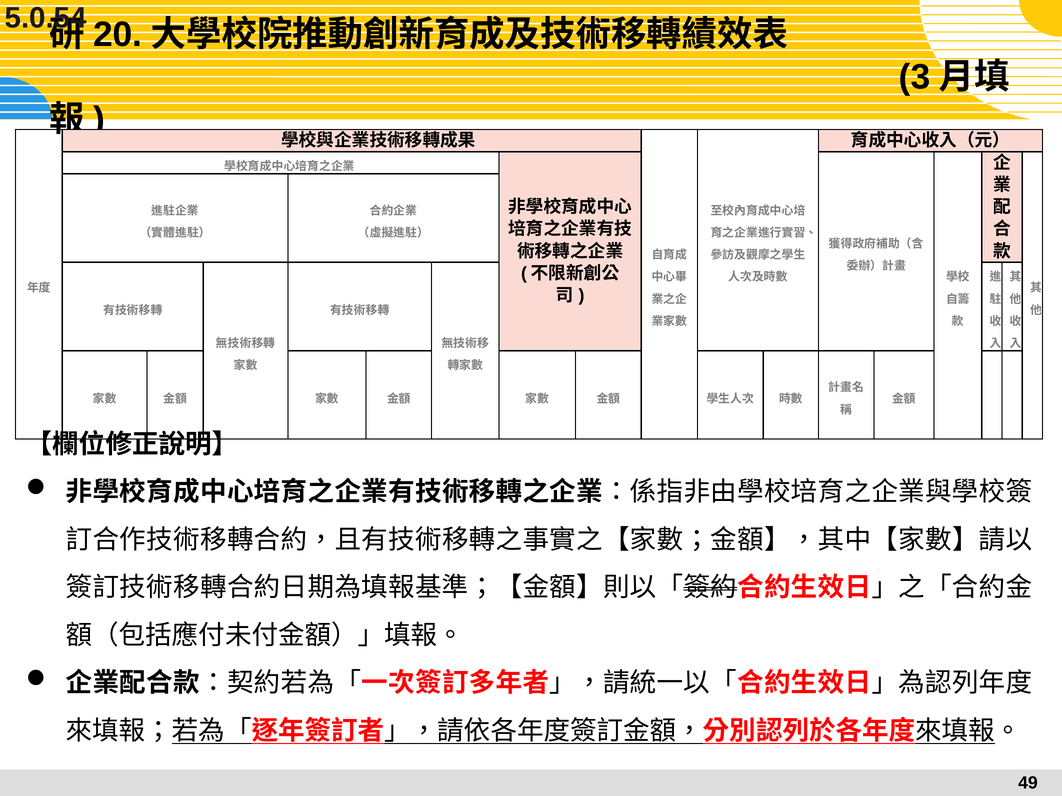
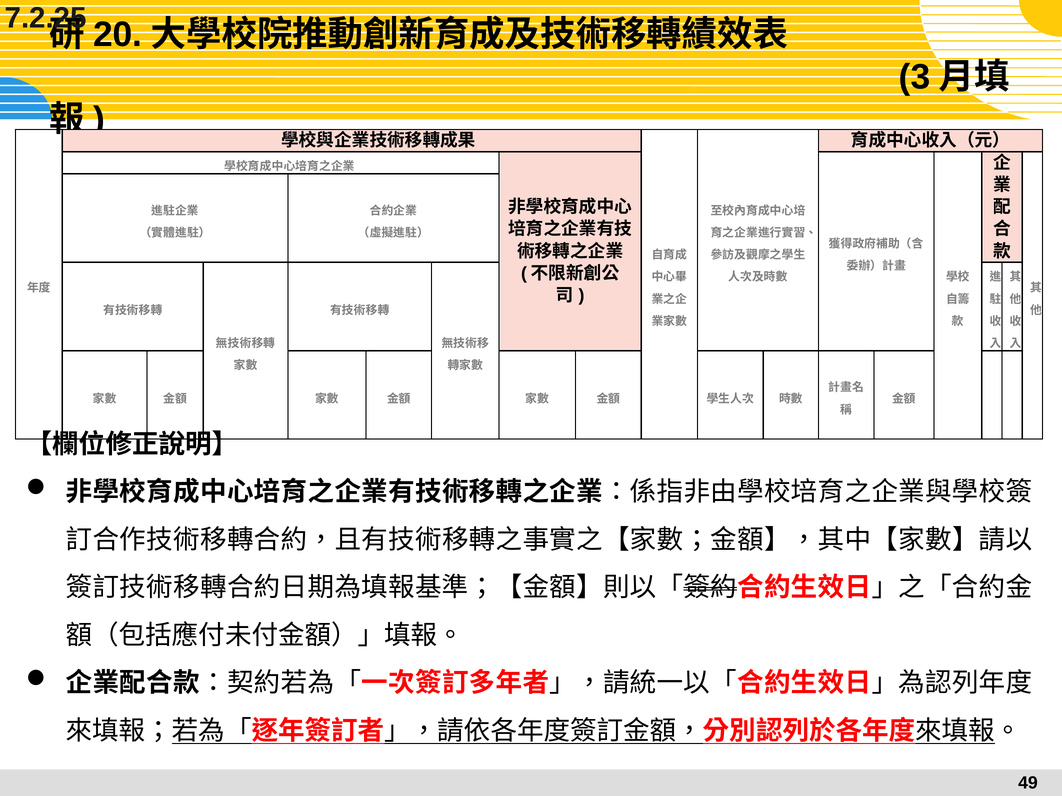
5.0.54: 5.0.54 -> 7.2.25
